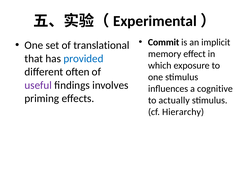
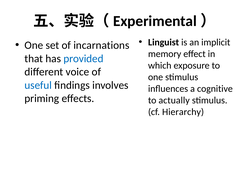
Commit: Commit -> Linguist
translational: translational -> incarnations
often: often -> voice
useful colour: purple -> blue
